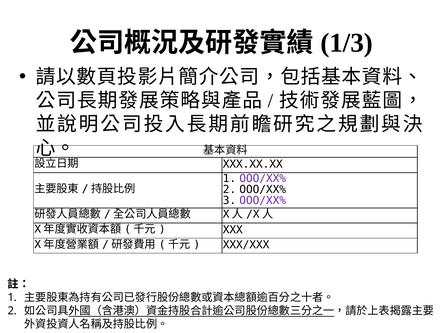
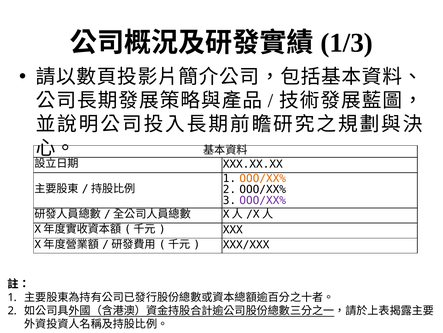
OOO/XX% at (263, 178) colour: purple -> orange
